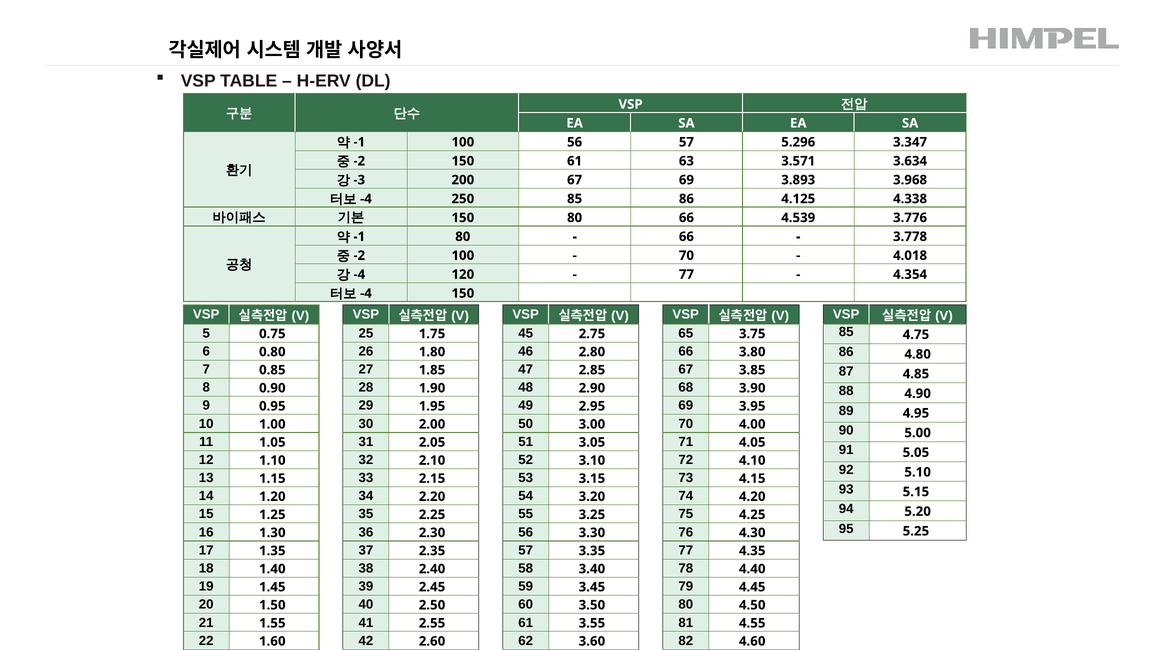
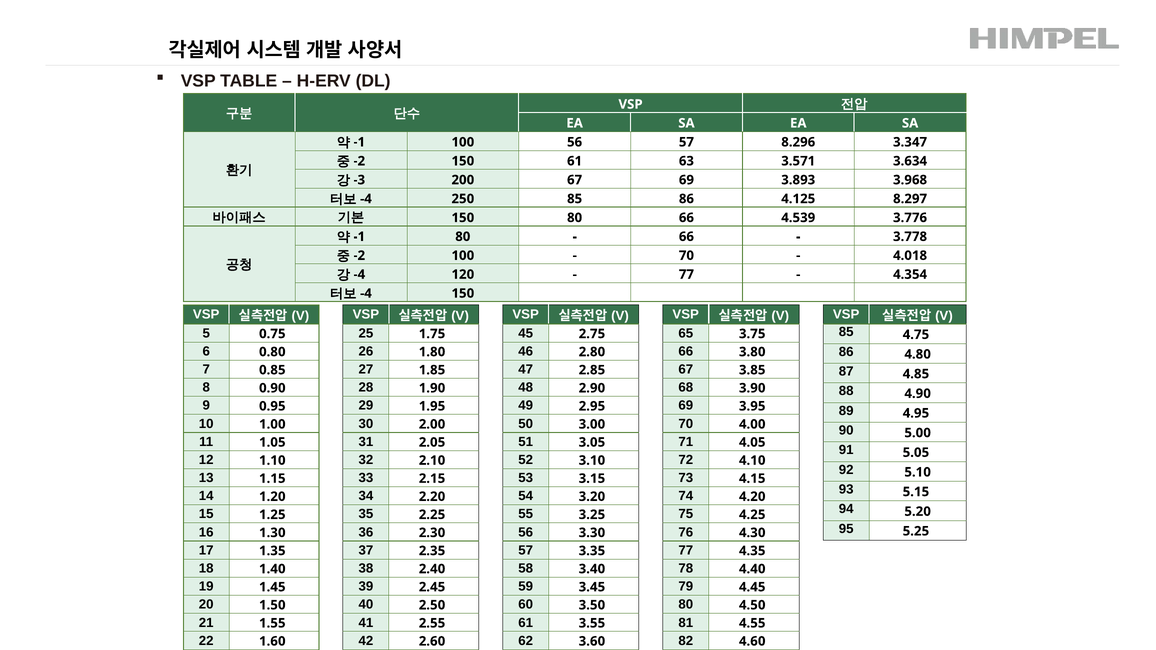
5.296: 5.296 -> 8.296
4.338: 4.338 -> 8.297
